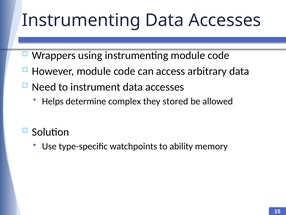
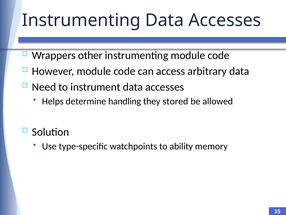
using: using -> other
complex: complex -> handling
